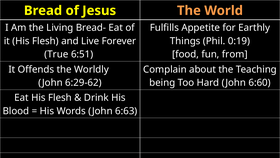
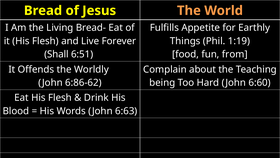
0:19: 0:19 -> 1:19
True: True -> Shall
6:29-62: 6:29-62 -> 6:86-62
